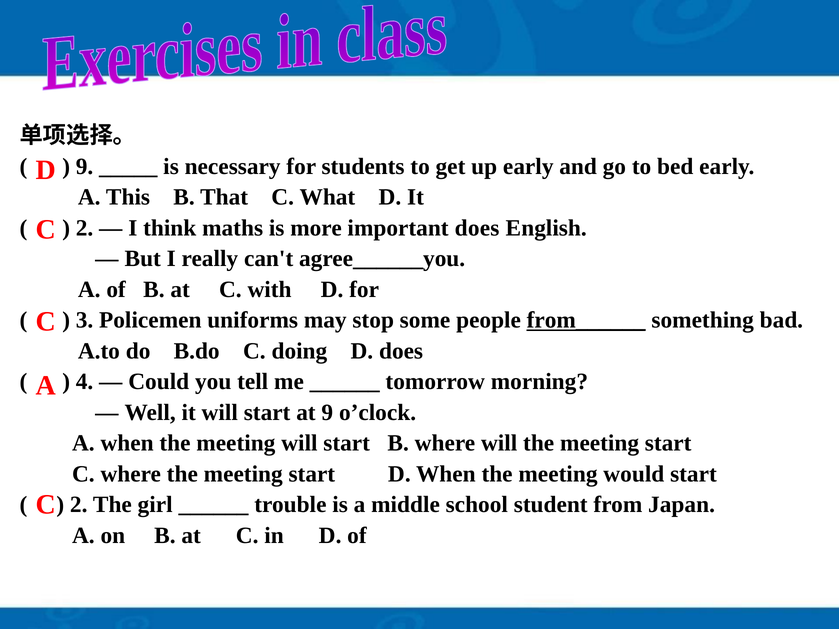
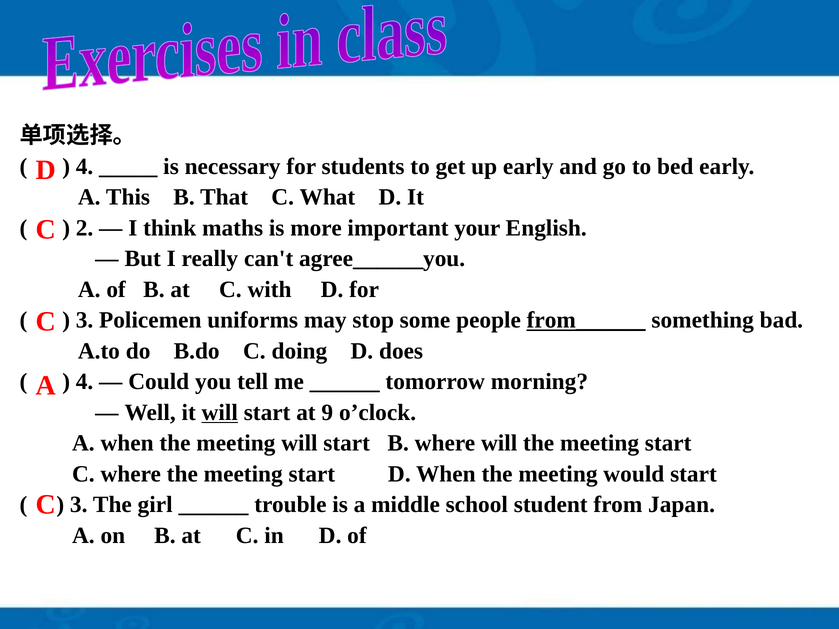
9 at (85, 167): 9 -> 4
important does: does -> your
will at (220, 413) underline: none -> present
2 at (79, 505): 2 -> 3
